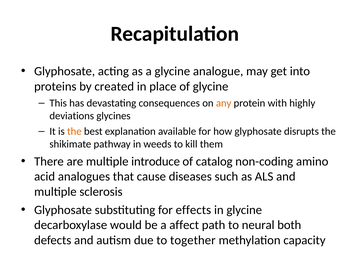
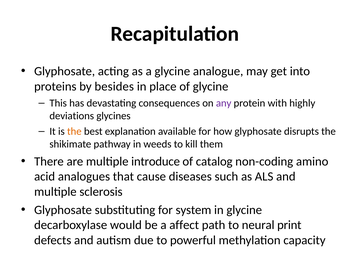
created: created -> besides
any colour: orange -> purple
effects: effects -> system
both: both -> print
together: together -> powerful
